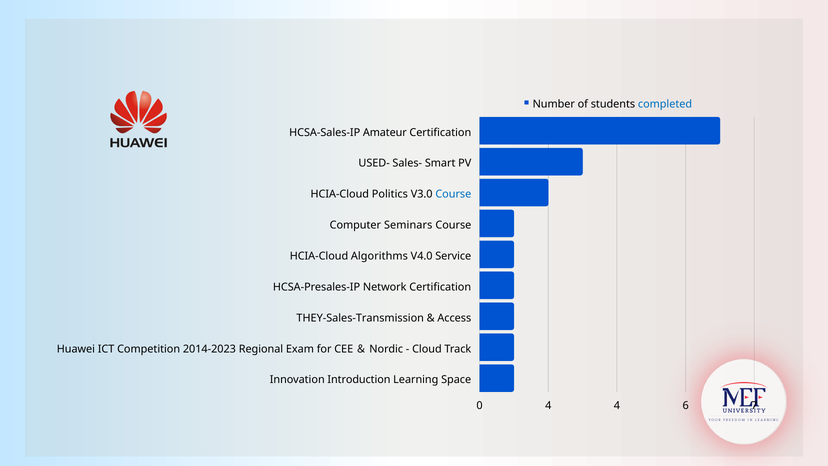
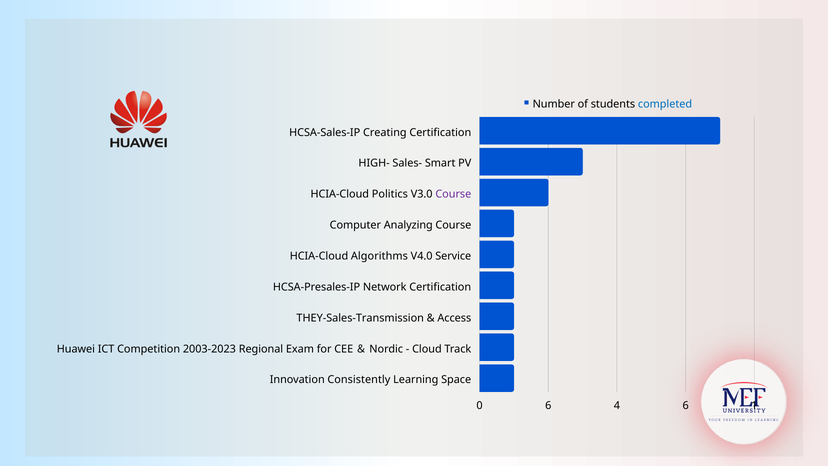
Amateur: Amateur -> Creating
USED-: USED- -> HIGH-
Course at (453, 194) colour: blue -> purple
Seminars: Seminars -> Analyzing
2014-2023: 2014-2023 -> 2003-2023
Introduction: Introduction -> Consistently
0 4: 4 -> 6
7: 7 -> 1
